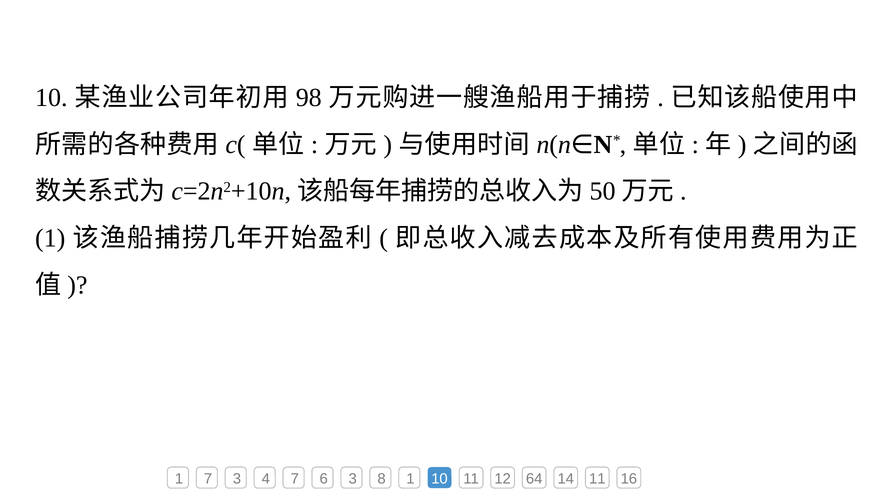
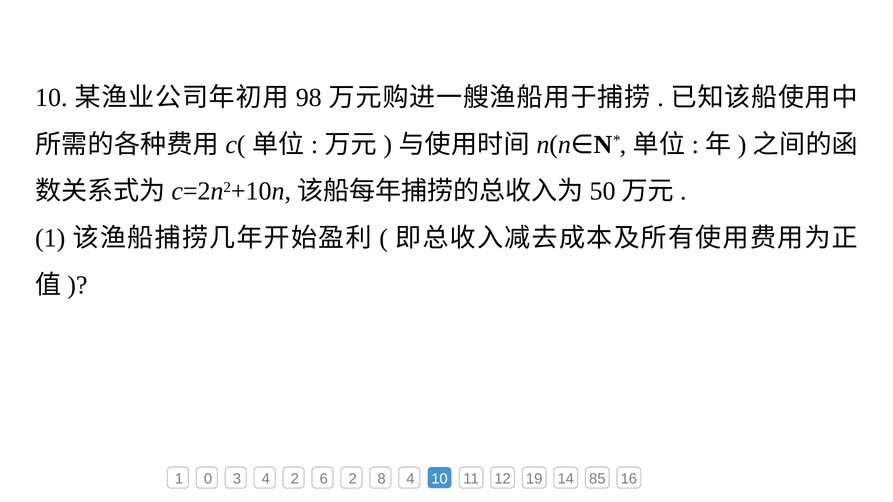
1 7: 7 -> 0
4 7: 7 -> 2
6 3: 3 -> 2
8 1: 1 -> 4
64: 64 -> 19
14 11: 11 -> 85
